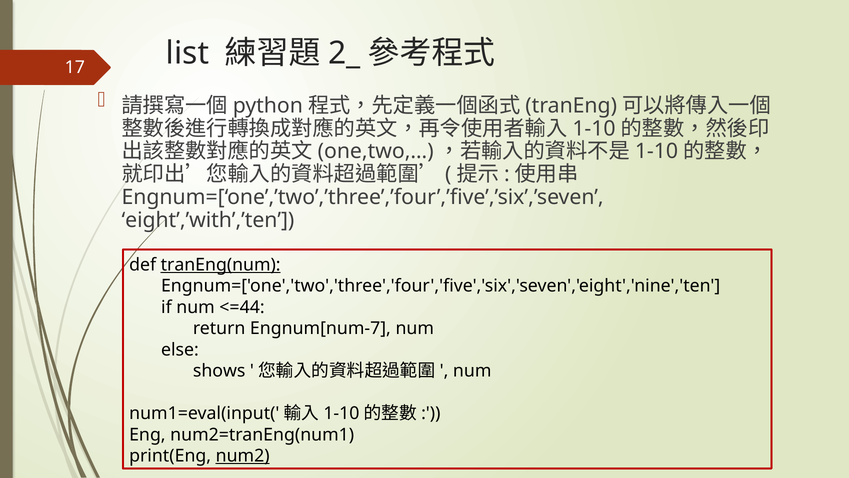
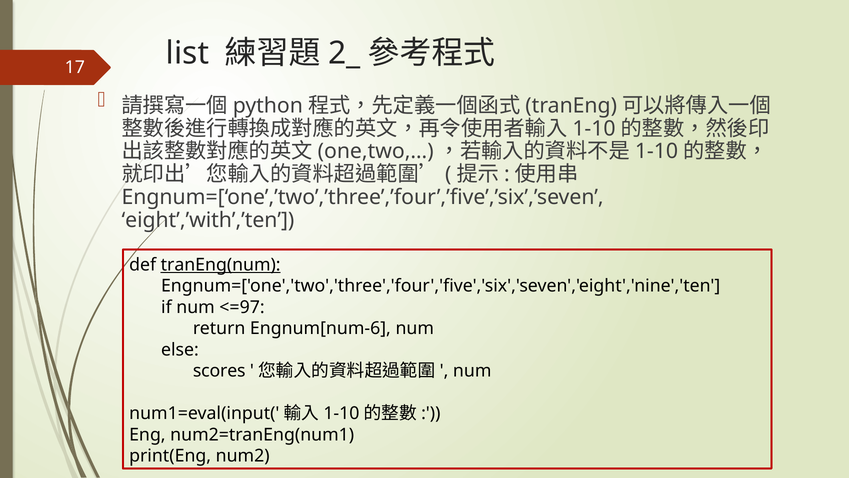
<=44: <=44 -> <=97
Engnum[num-7: Engnum[num-7 -> Engnum[num-6
shows: shows -> scores
num2 underline: present -> none
